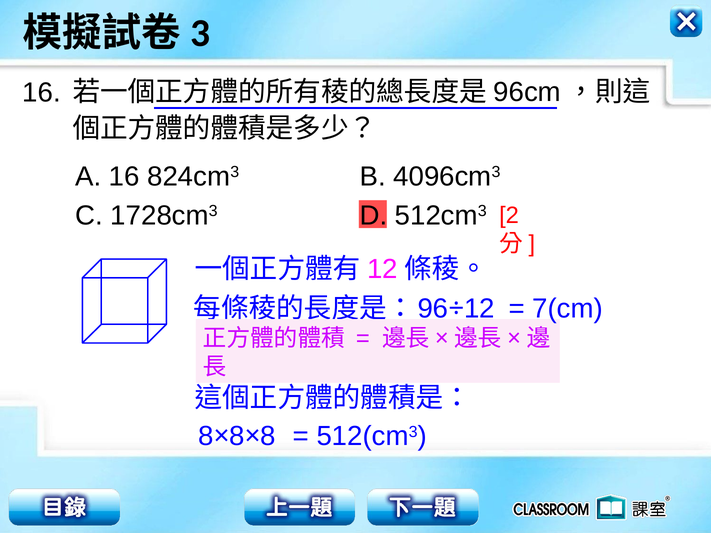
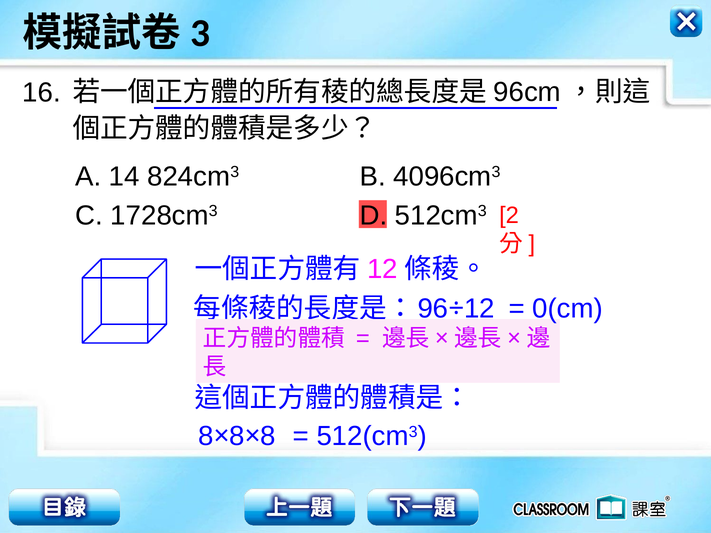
A 16: 16 -> 14
7(cm: 7(cm -> 0(cm
